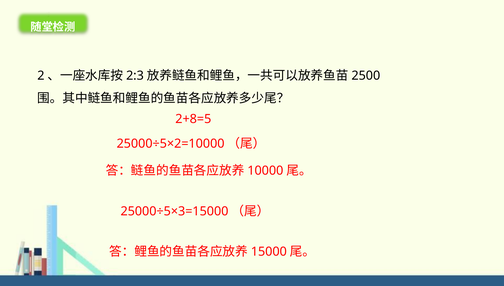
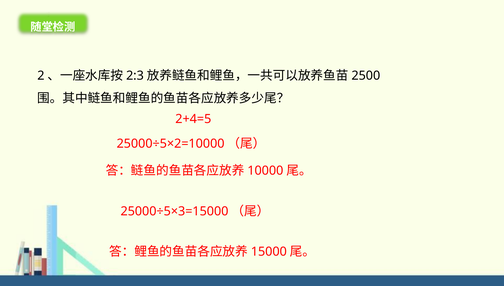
2+8=5: 2+8=5 -> 2+4=5
